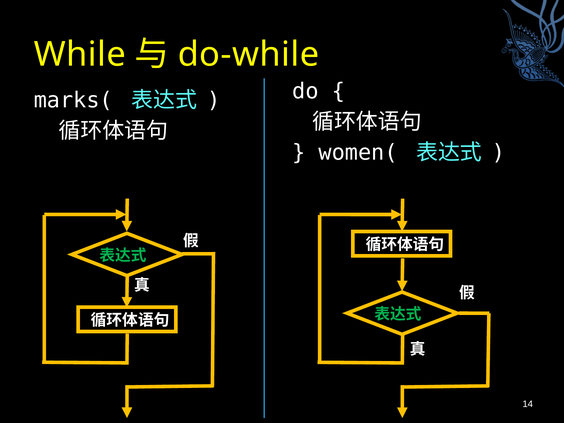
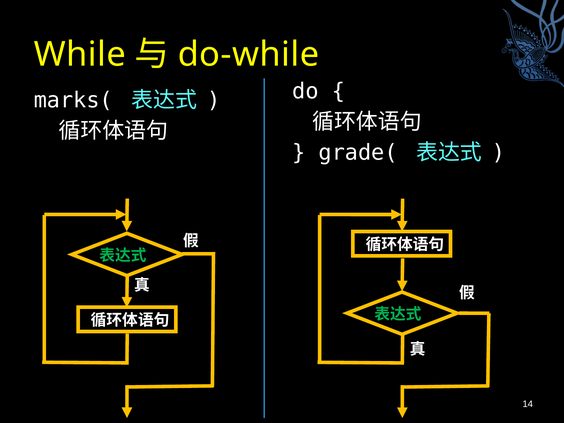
women(: women( -> grade(
